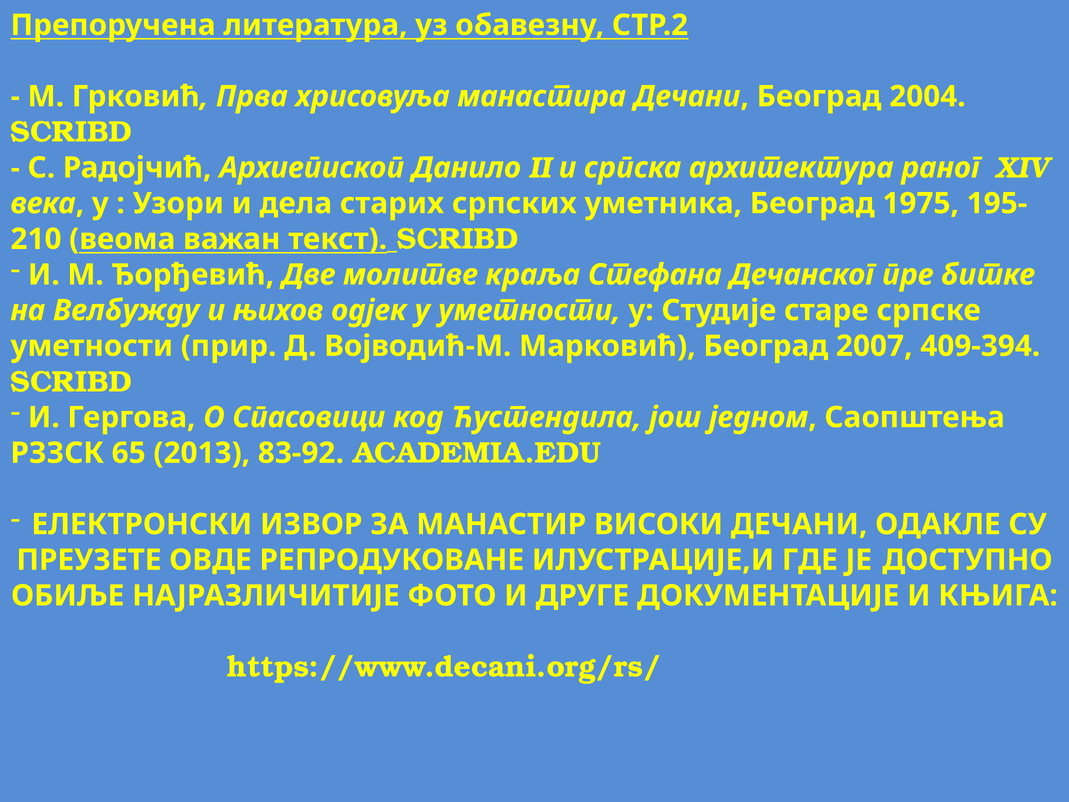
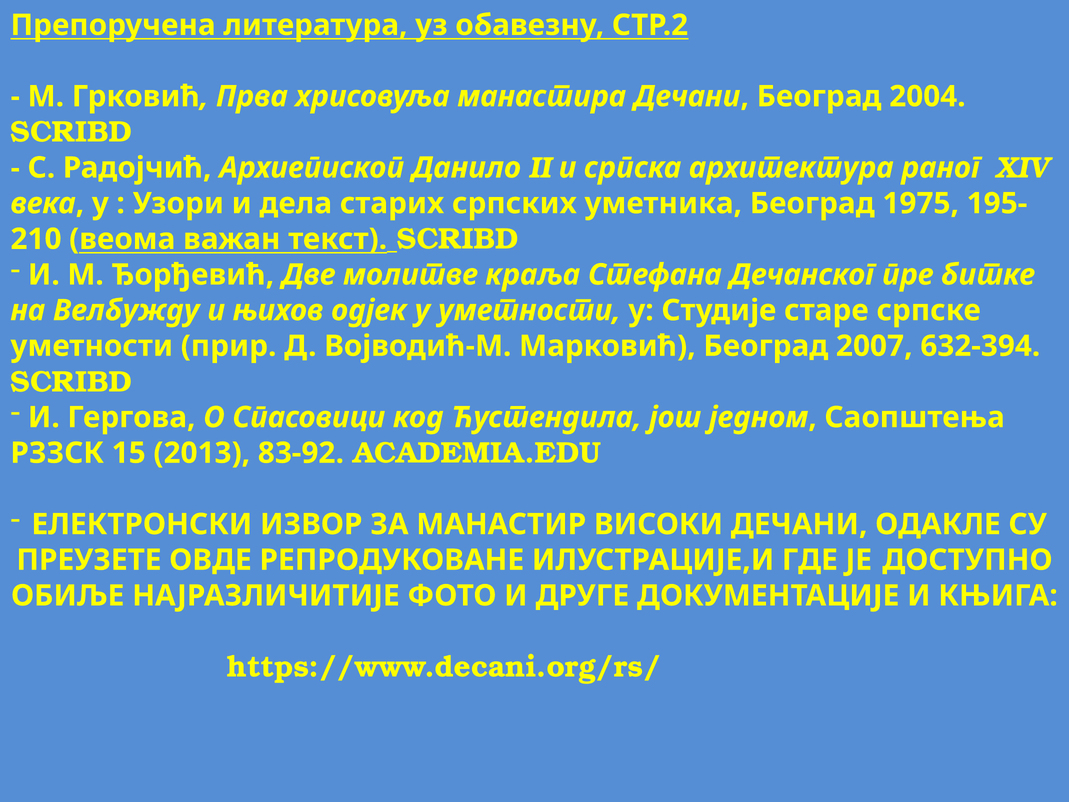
409-394: 409-394 -> 632-394
65: 65 -> 15
